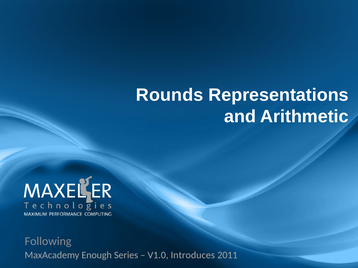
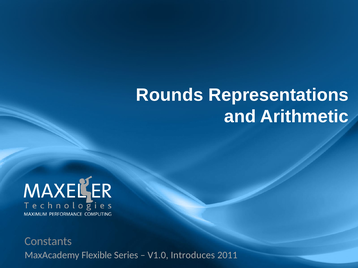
Following: Following -> Constants
Enough: Enough -> Flexible
